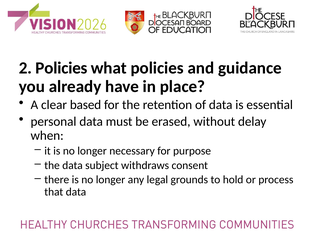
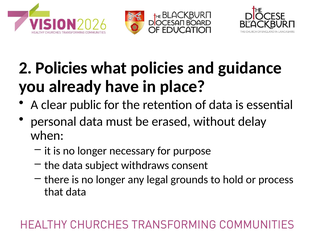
based: based -> public
